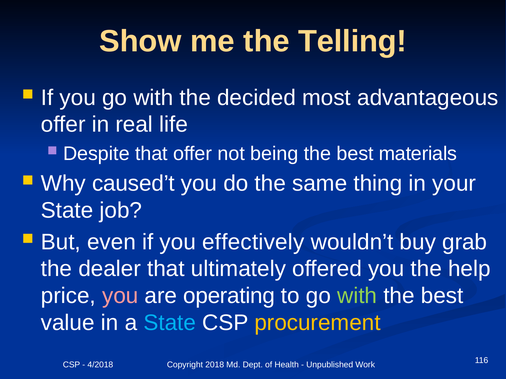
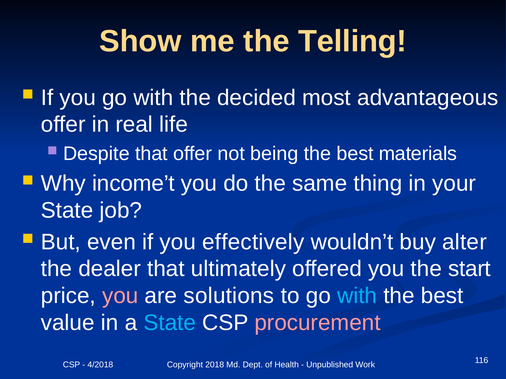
caused’t: caused’t -> income’t
grab: grab -> alter
help: help -> start
operating: operating -> solutions
with at (357, 296) colour: light green -> light blue
procurement colour: yellow -> pink
